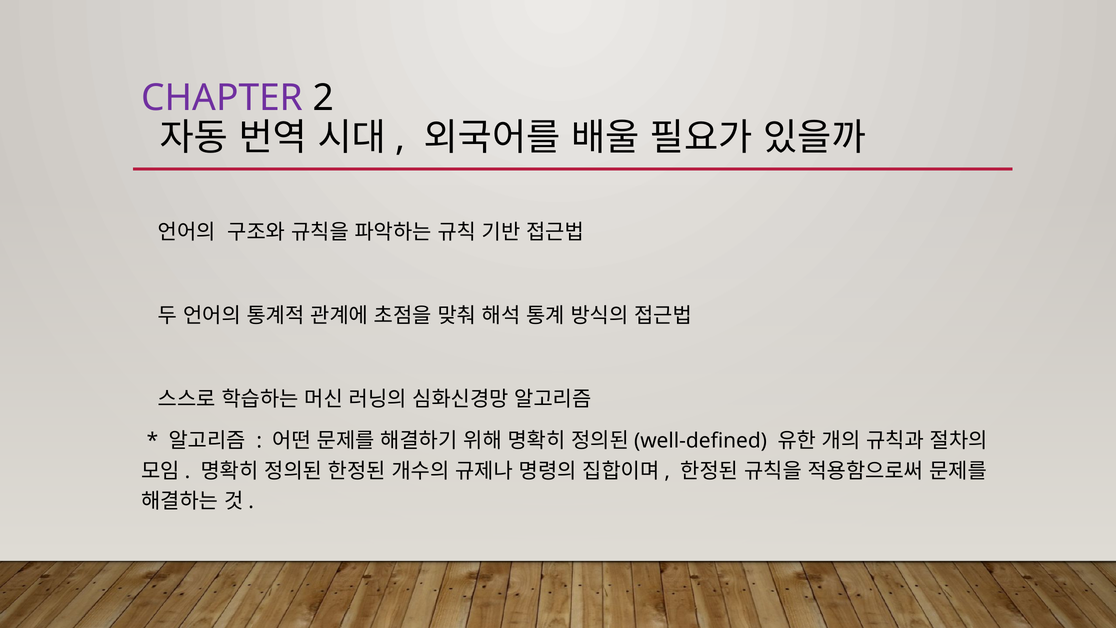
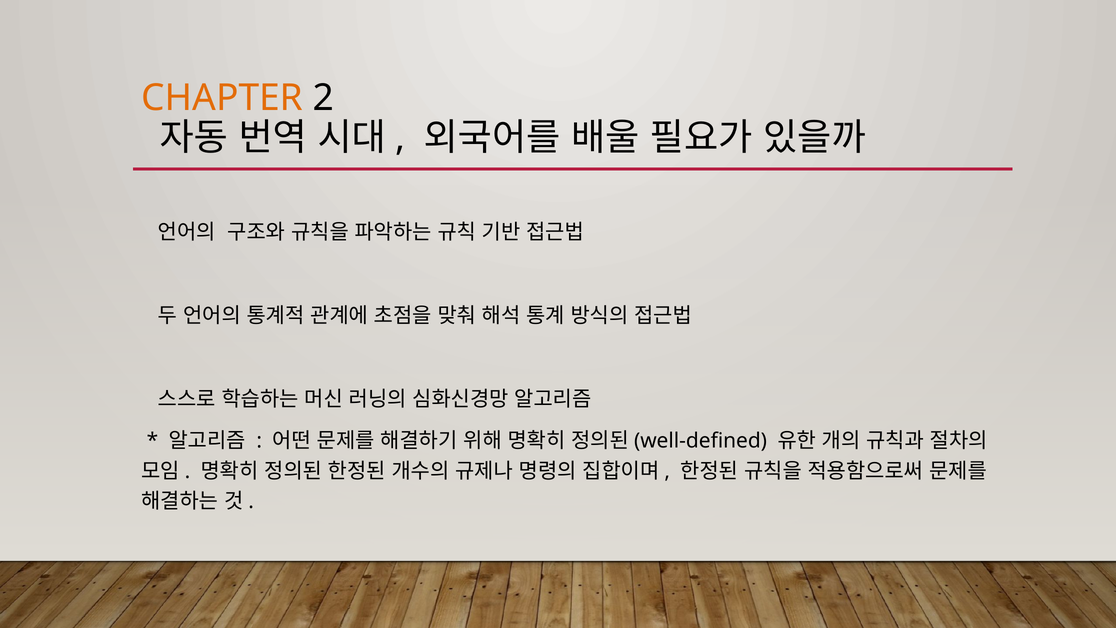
CHAPTER colour: purple -> orange
